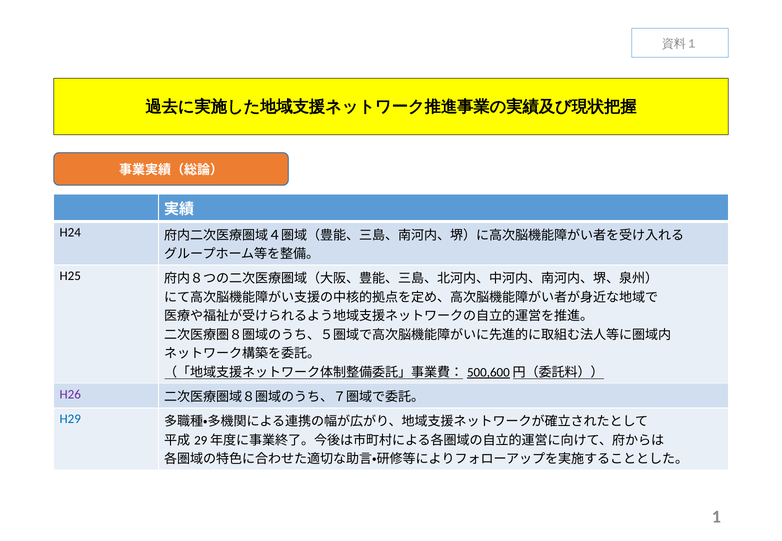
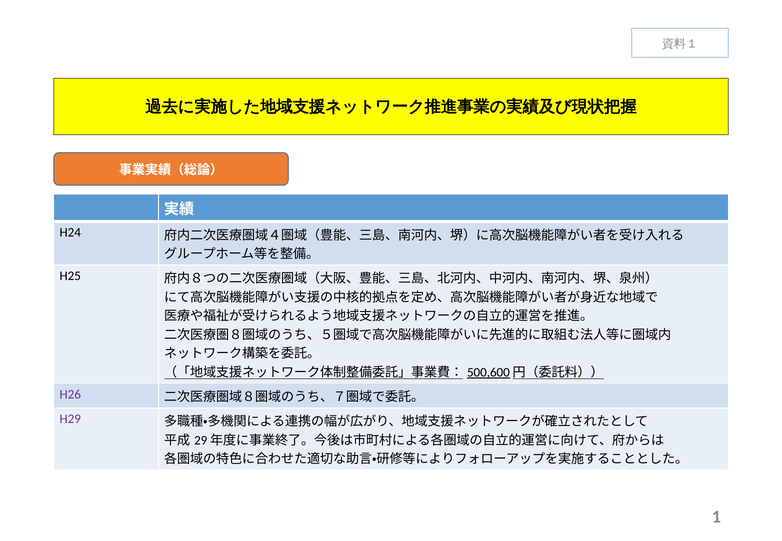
H29 colour: blue -> purple
